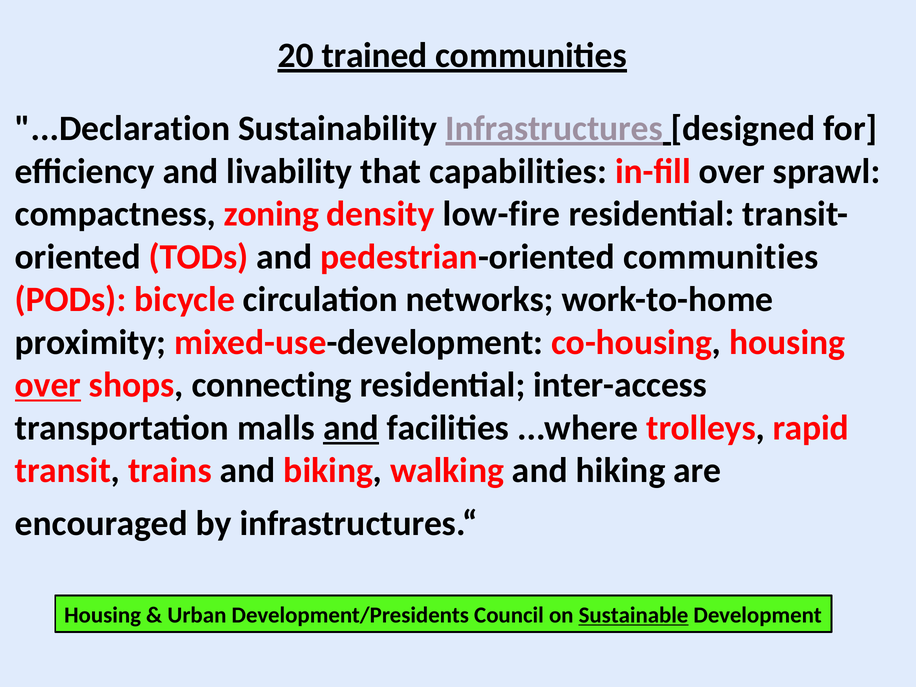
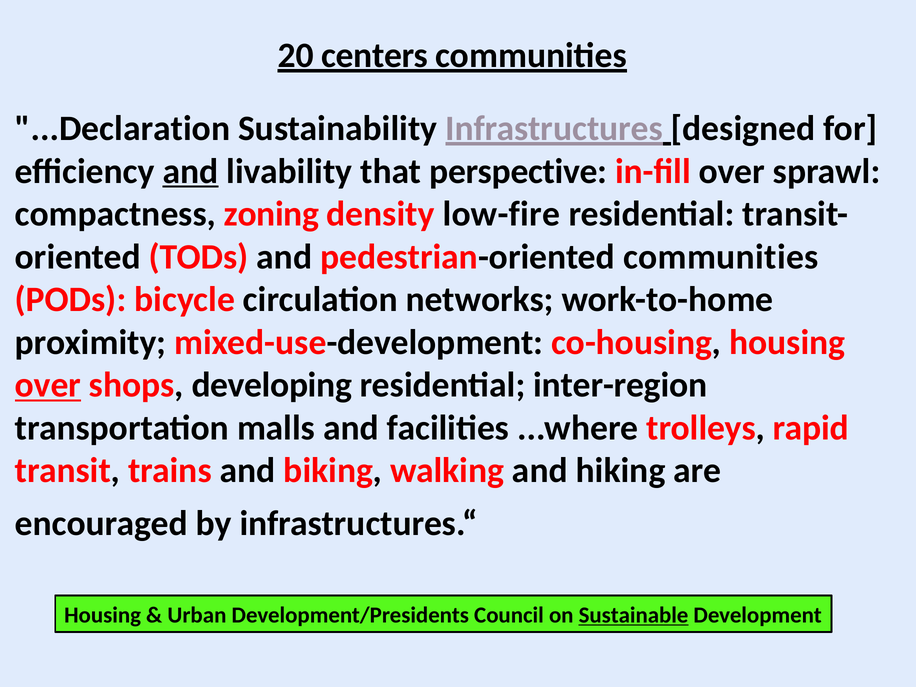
trained: trained -> centers
and at (190, 171) underline: none -> present
capabilities: capabilities -> perspective
connecting: connecting -> developing
inter-access: inter-access -> inter-region
and at (351, 428) underline: present -> none
